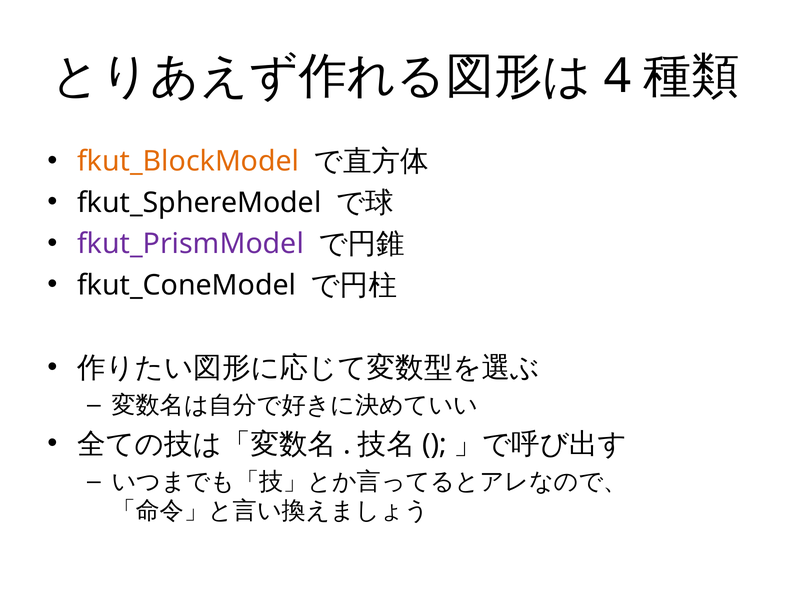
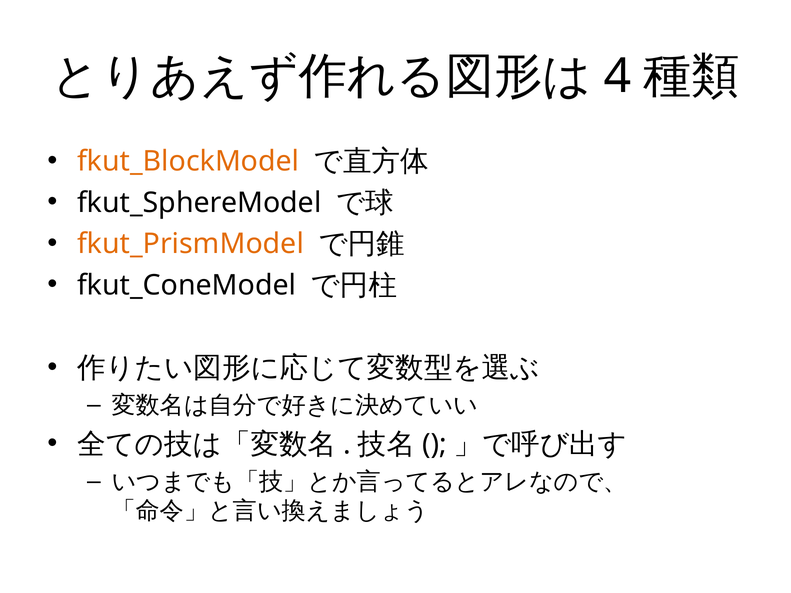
fkut_PrismModel colour: purple -> orange
